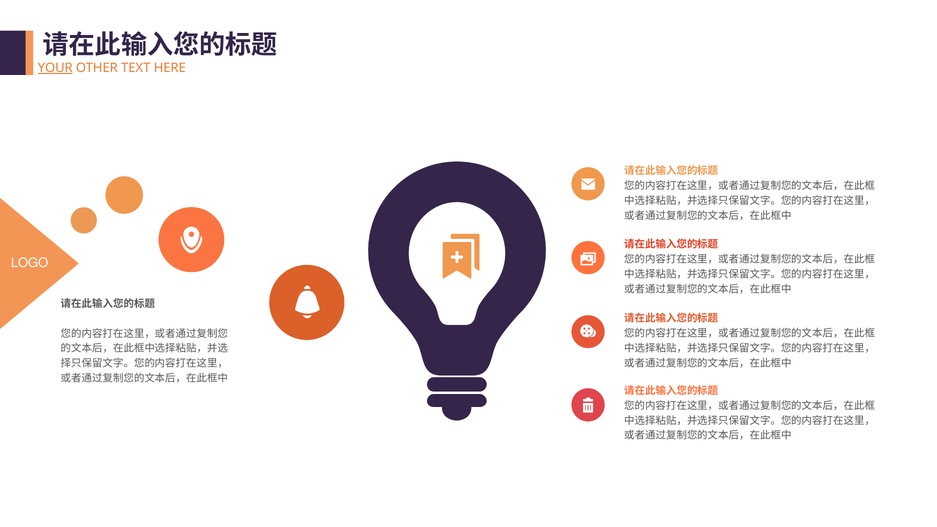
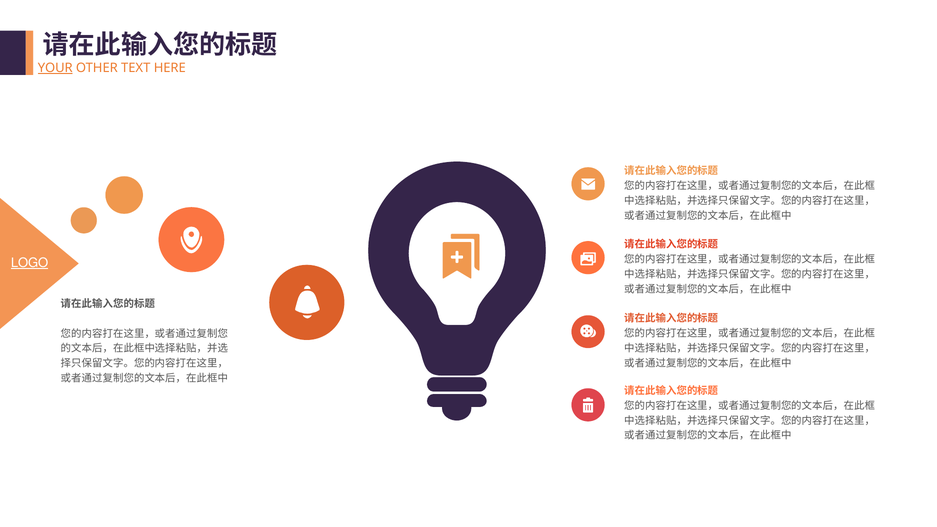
LOGO underline: none -> present
